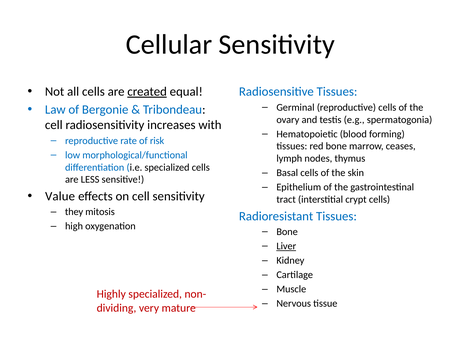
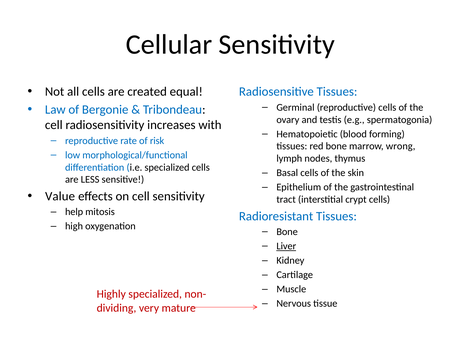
created underline: present -> none
ceases: ceases -> wrong
they: they -> help
